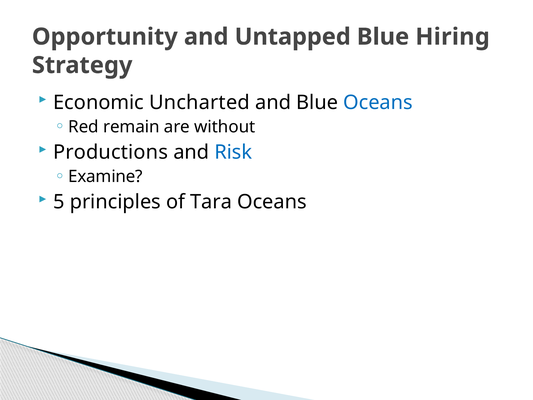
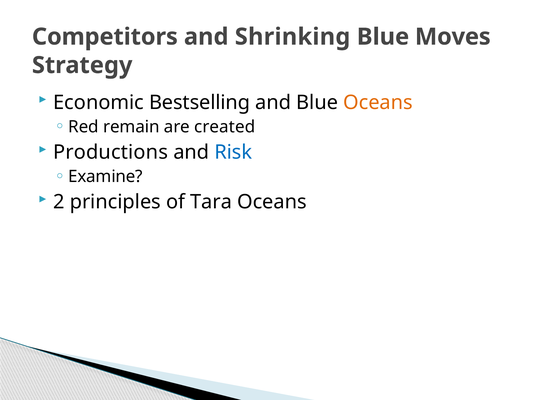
Opportunity: Opportunity -> Competitors
Untapped: Untapped -> Shrinking
Hiring: Hiring -> Moves
Uncharted: Uncharted -> Bestselling
Oceans at (378, 102) colour: blue -> orange
without: without -> created
5: 5 -> 2
